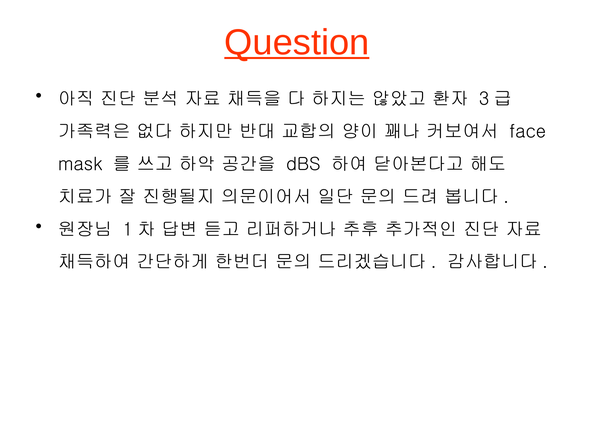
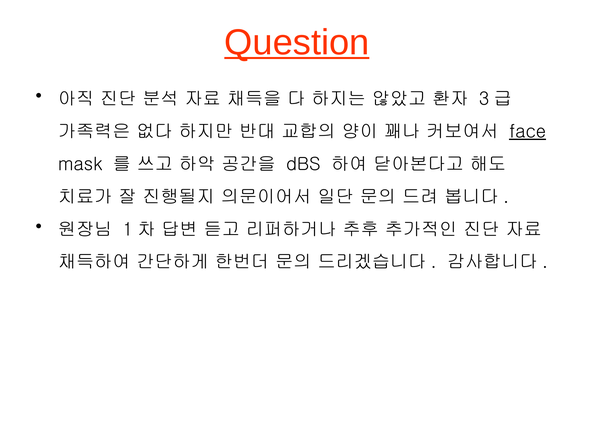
face underline: none -> present
